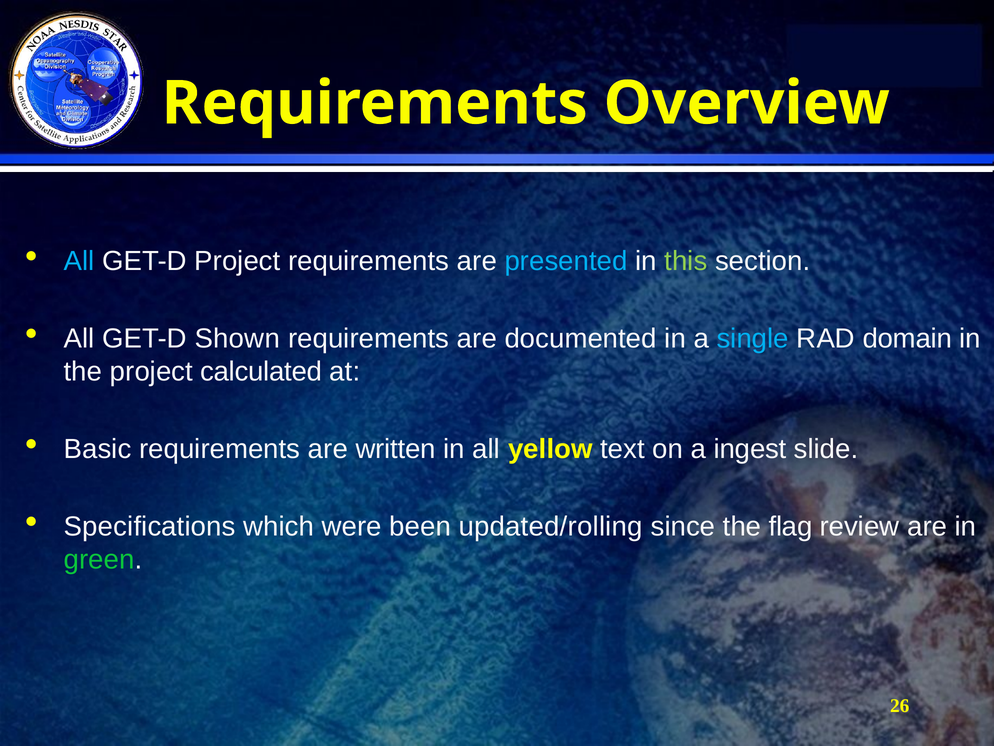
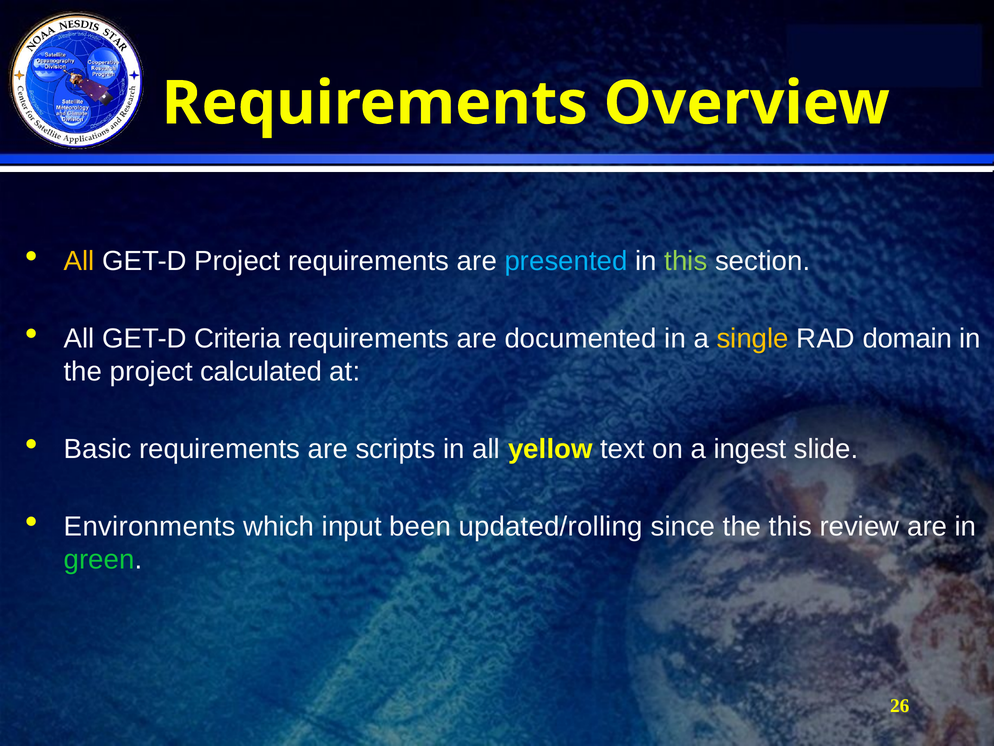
All at (79, 261) colour: light blue -> yellow
Shown: Shown -> Criteria
single colour: light blue -> yellow
written: written -> scripts
Specifications: Specifications -> Environments
were: were -> input
the flag: flag -> this
